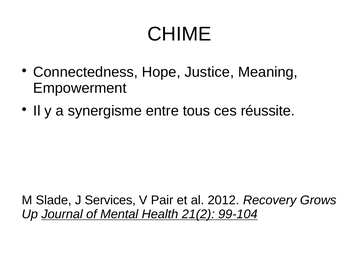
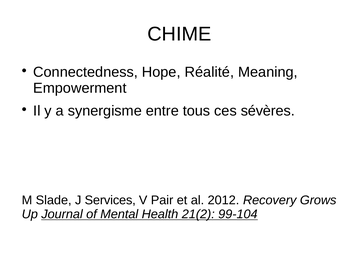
Justice: Justice -> Réalité
réussite: réussite -> sévères
